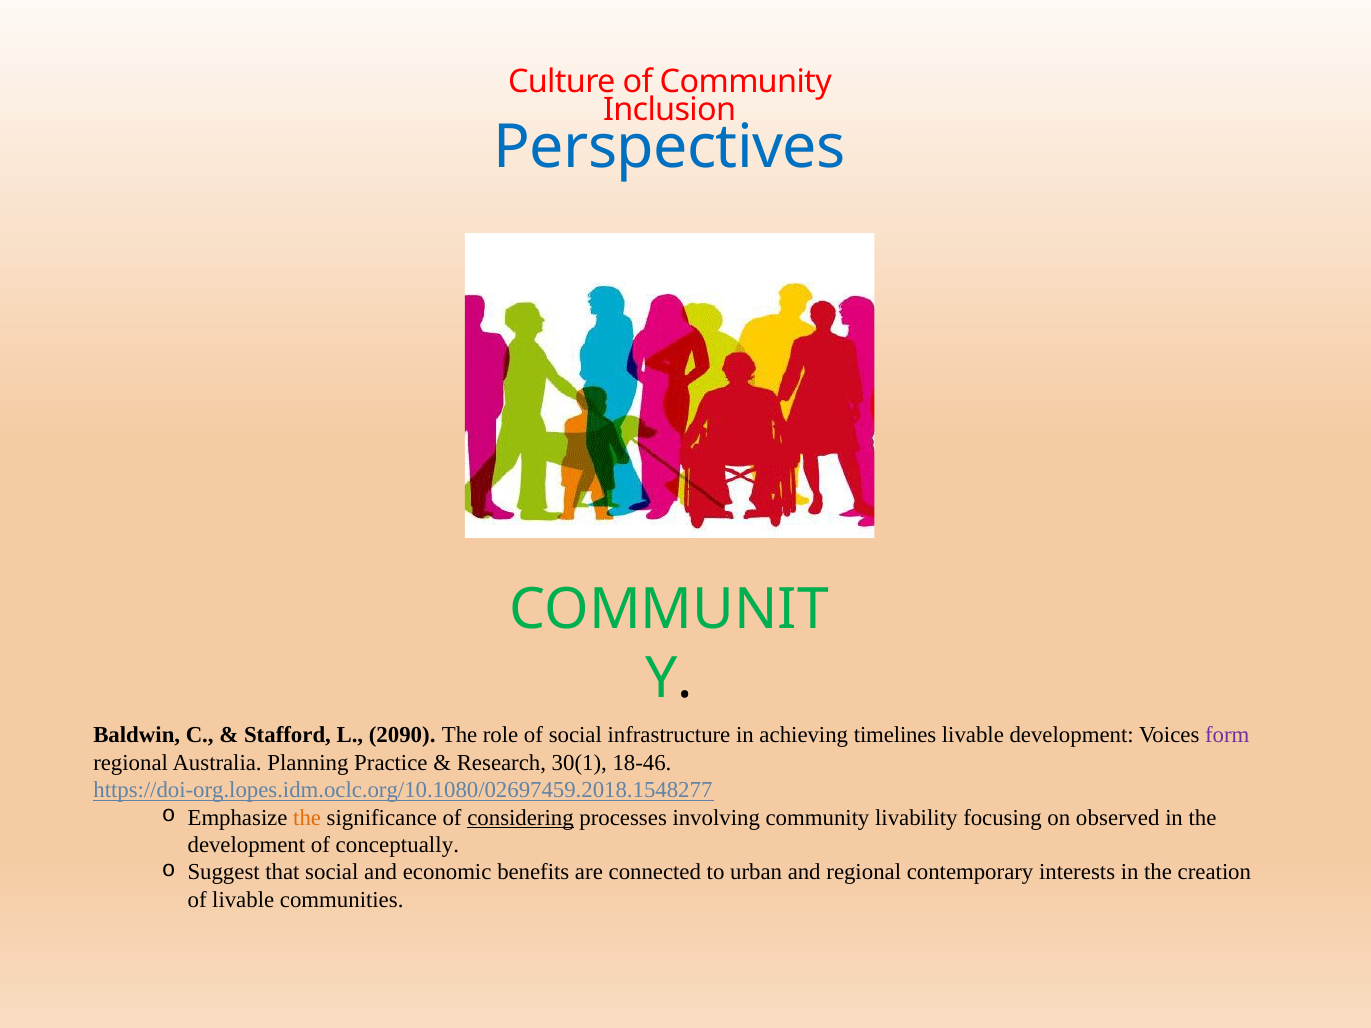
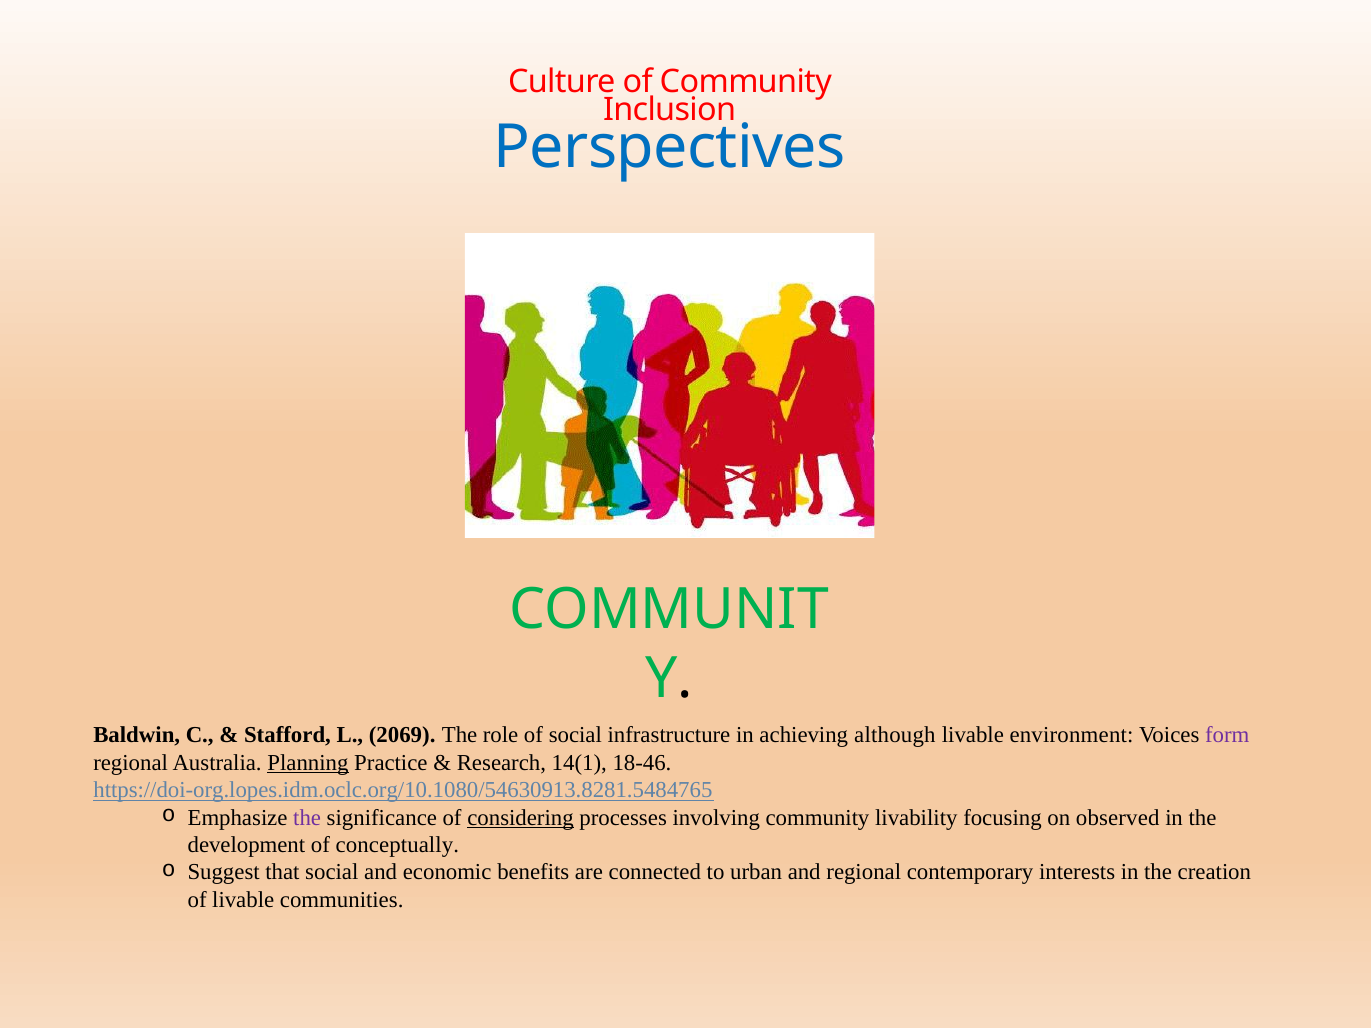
2090: 2090 -> 2069
timelines: timelines -> although
livable development: development -> environment
Planning underline: none -> present
30(1: 30(1 -> 14(1
https://doi-org.lopes.idm.oclc.org/10.1080/02697459.2018.1548277: https://doi-org.lopes.idm.oclc.org/10.1080/02697459.2018.1548277 -> https://doi-org.lopes.idm.oclc.org/10.1080/54630913.8281.5484765
the at (307, 818) colour: orange -> purple
